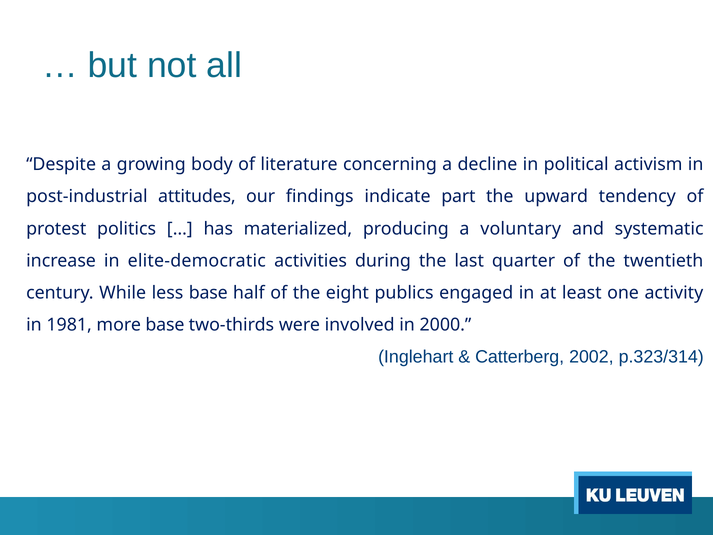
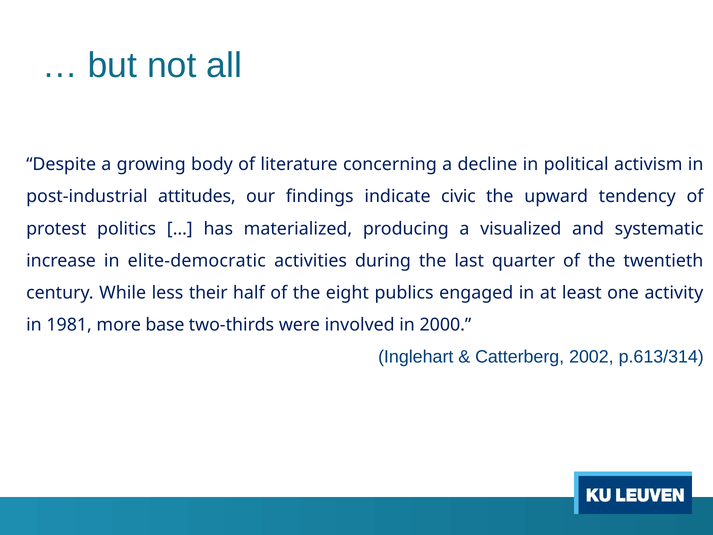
part: part -> civic
voluntary: voluntary -> visualized
less base: base -> their
p.323/314: p.323/314 -> p.613/314
